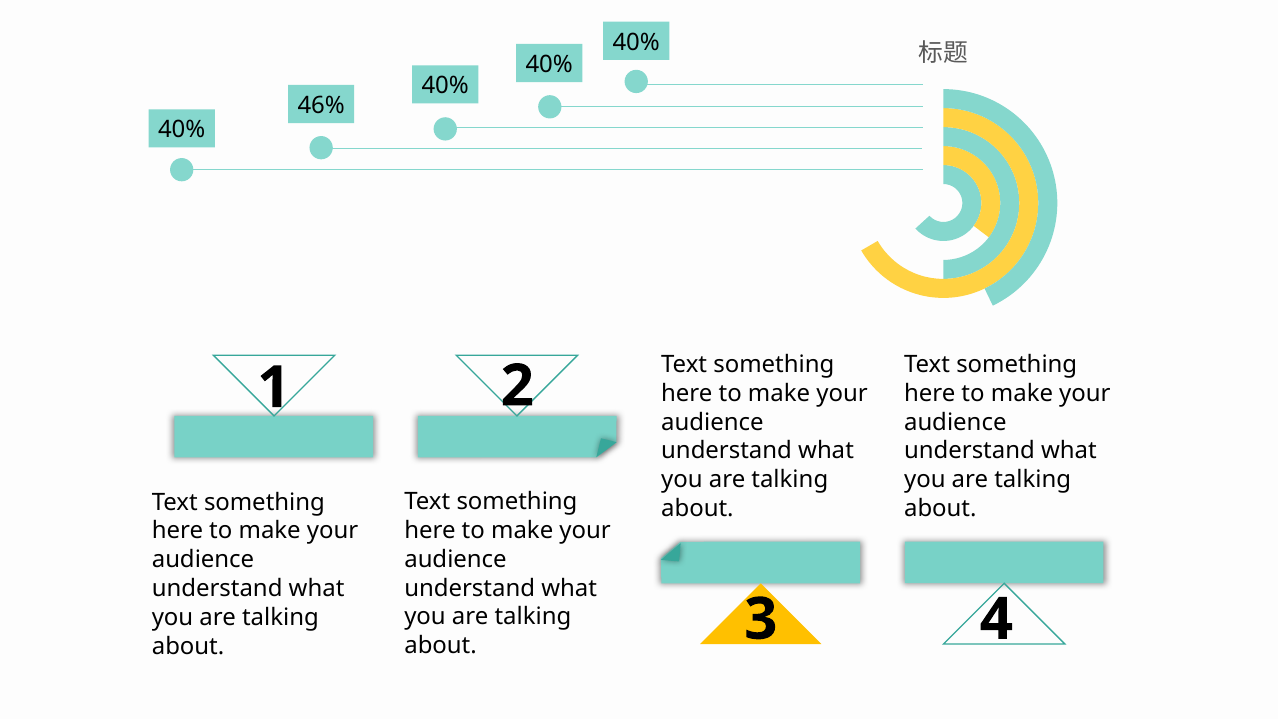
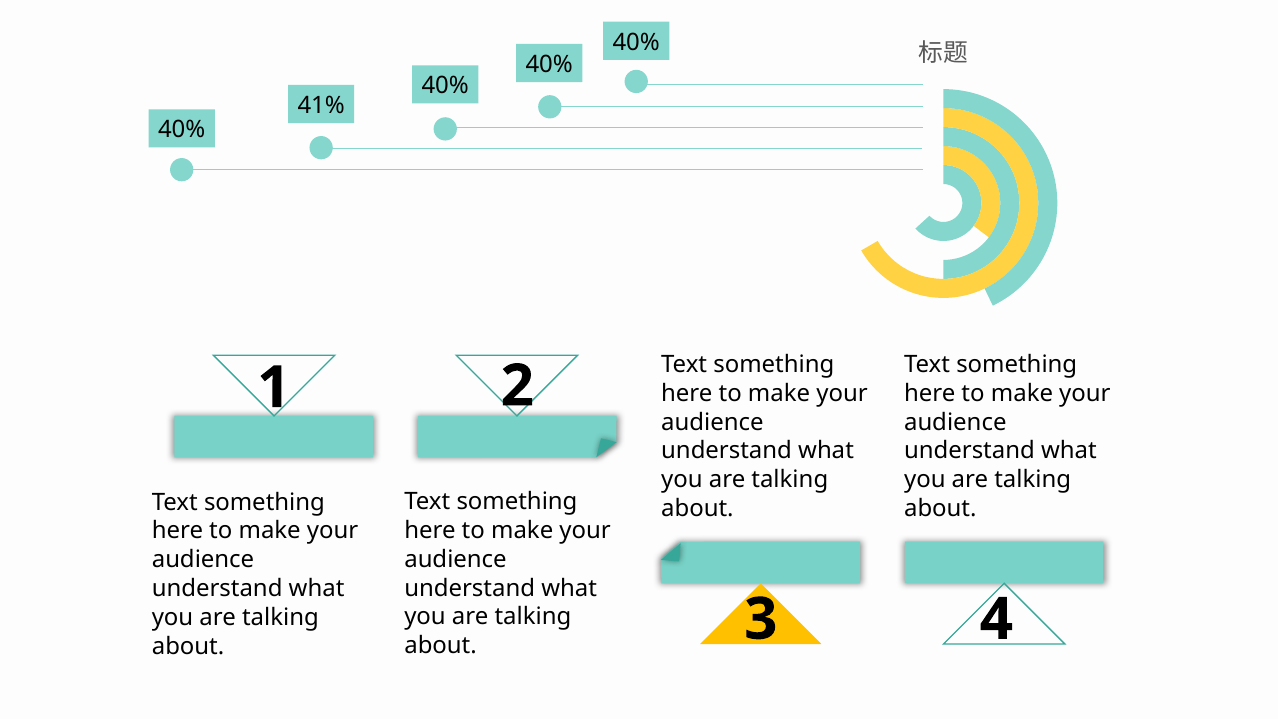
46%: 46% -> 41%
